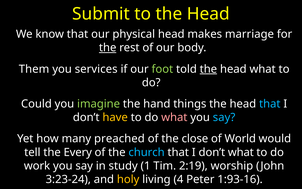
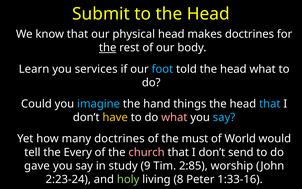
makes marriage: marriage -> doctrines
Them: Them -> Learn
foot colour: light green -> light blue
the at (208, 69) underline: present -> none
imagine colour: light green -> light blue
many preached: preached -> doctrines
close: close -> must
church colour: light blue -> pink
don’t what: what -> send
work: work -> gave
1: 1 -> 9
2:19: 2:19 -> 2:85
3:23-24: 3:23-24 -> 2:23-24
holy colour: yellow -> light green
4: 4 -> 8
1:93-16: 1:93-16 -> 1:33-16
